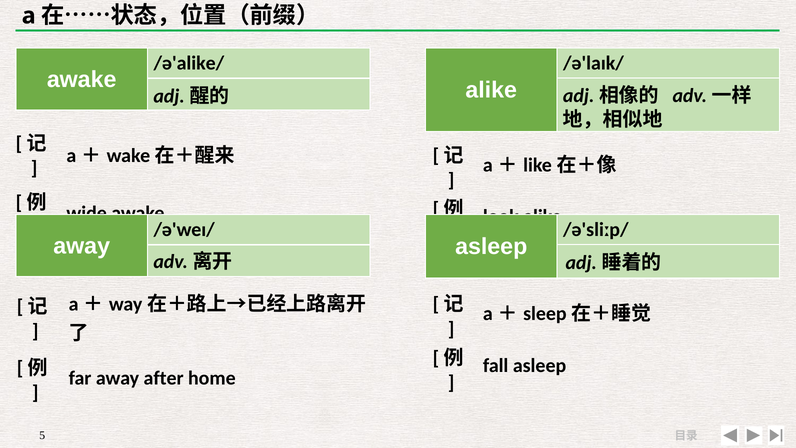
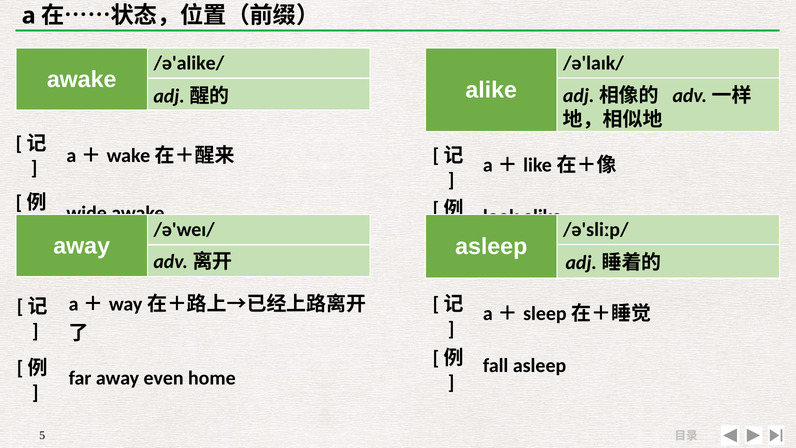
after: after -> even
